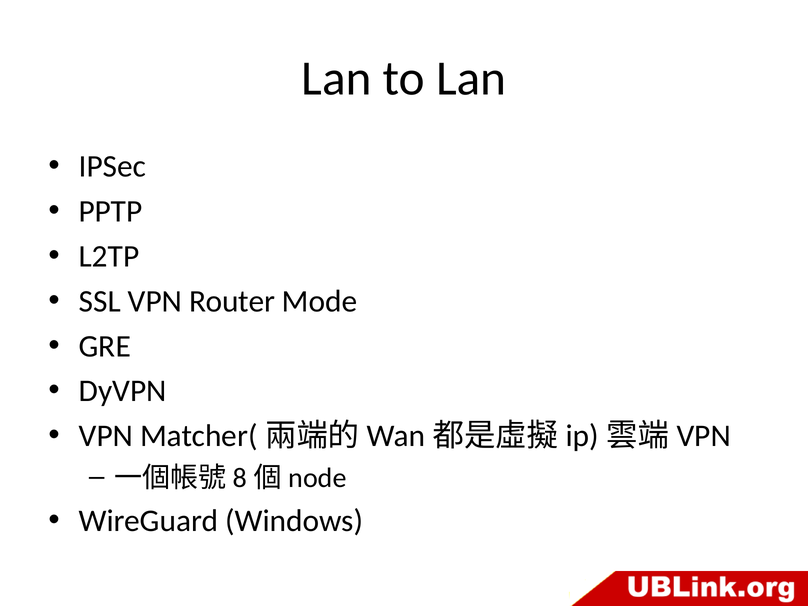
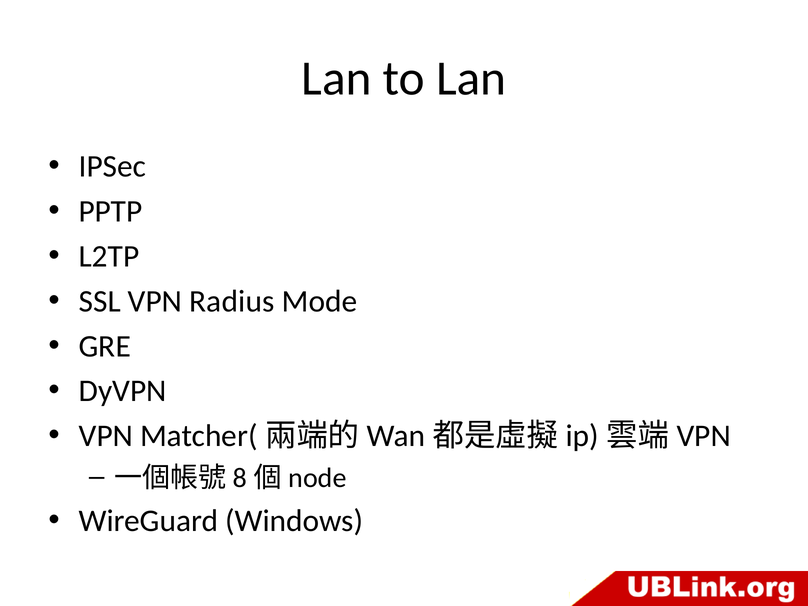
Router: Router -> Radius
